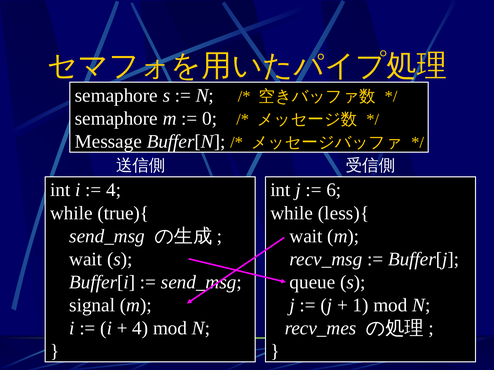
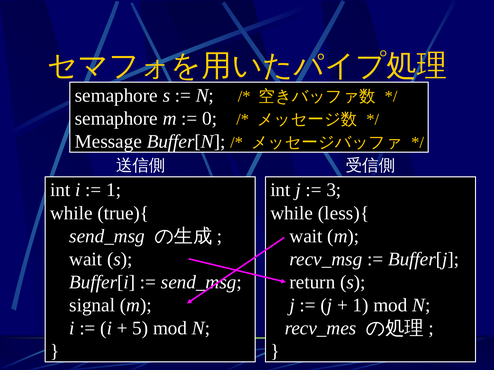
4 at (114, 190): 4 -> 1
6: 6 -> 3
queue: queue -> return
4 at (140, 329): 4 -> 5
